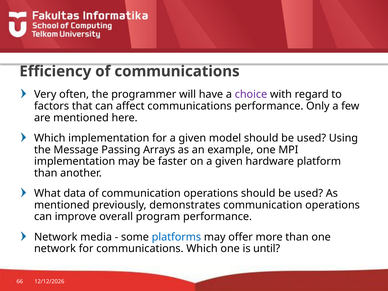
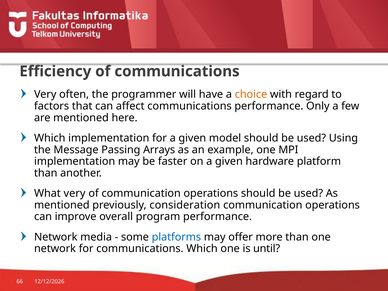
choice colour: purple -> orange
What data: data -> very
demonstrates: demonstrates -> consideration
